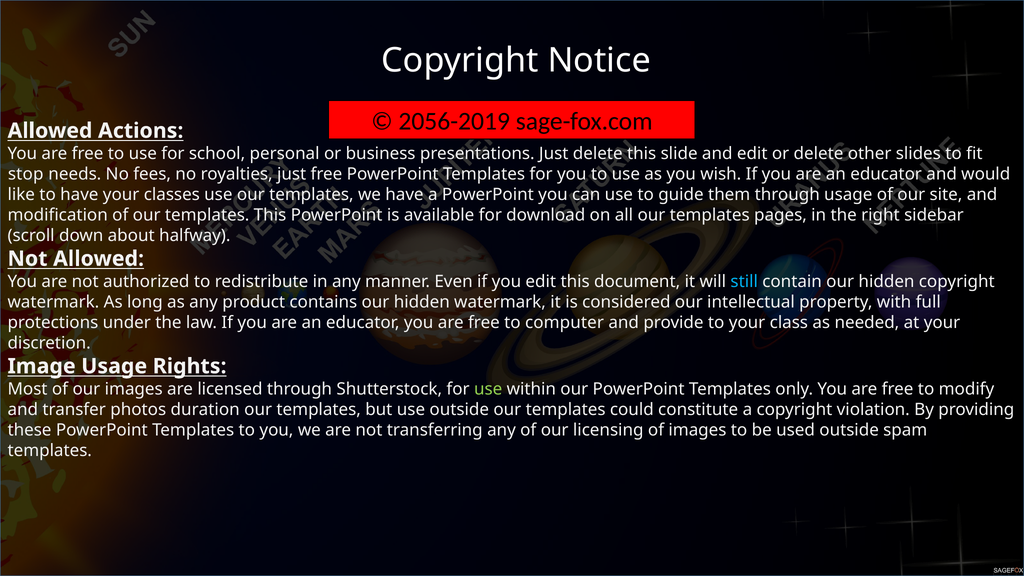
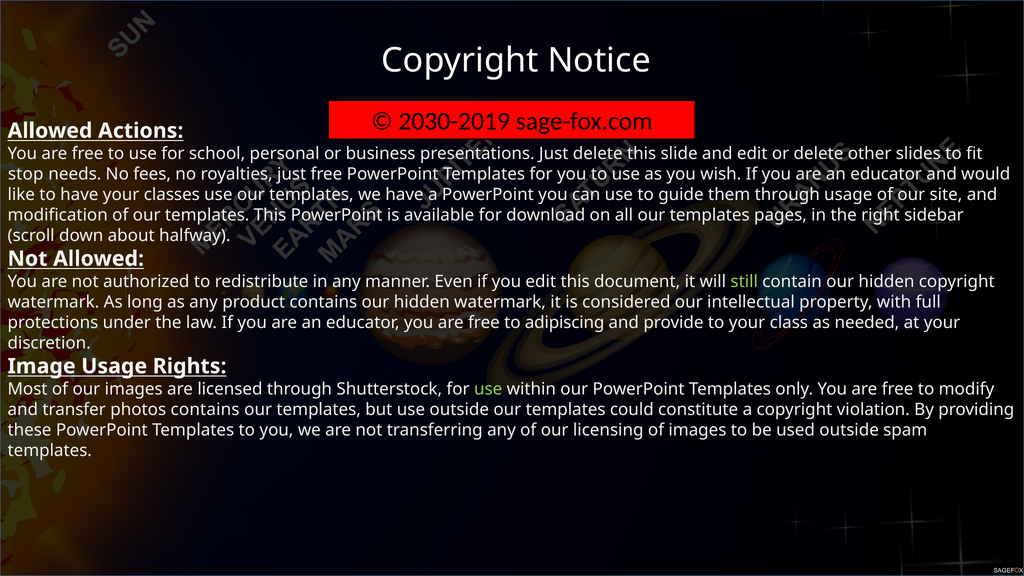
2056-2019: 2056-2019 -> 2030-2019
still colour: light blue -> light green
computer: computer -> adipiscing
photos duration: duration -> contains
